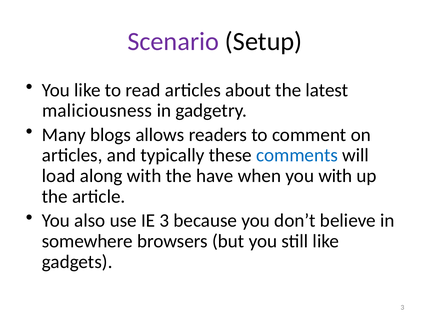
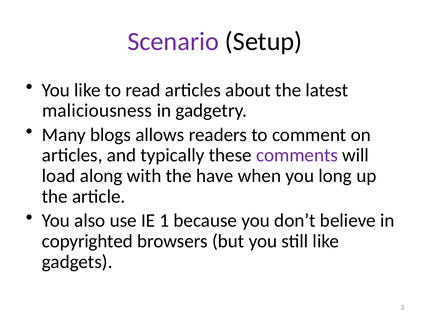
comments colour: blue -> purple
you with: with -> long
IE 3: 3 -> 1
somewhere: somewhere -> copyrighted
